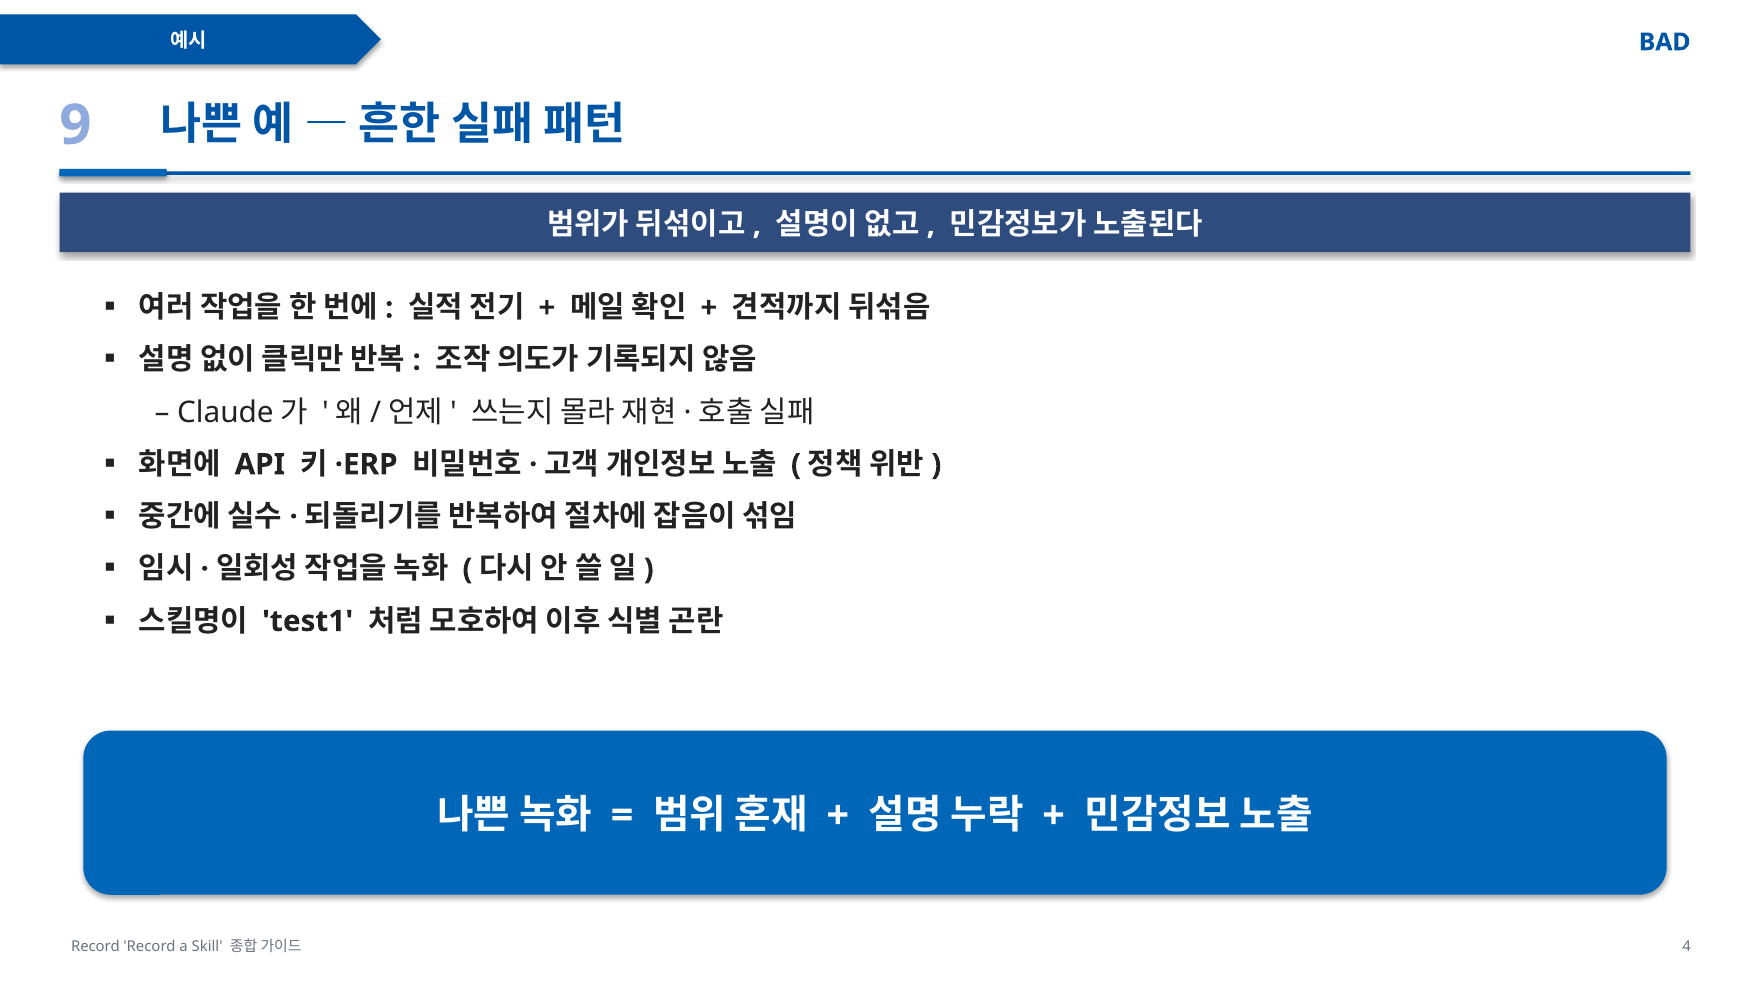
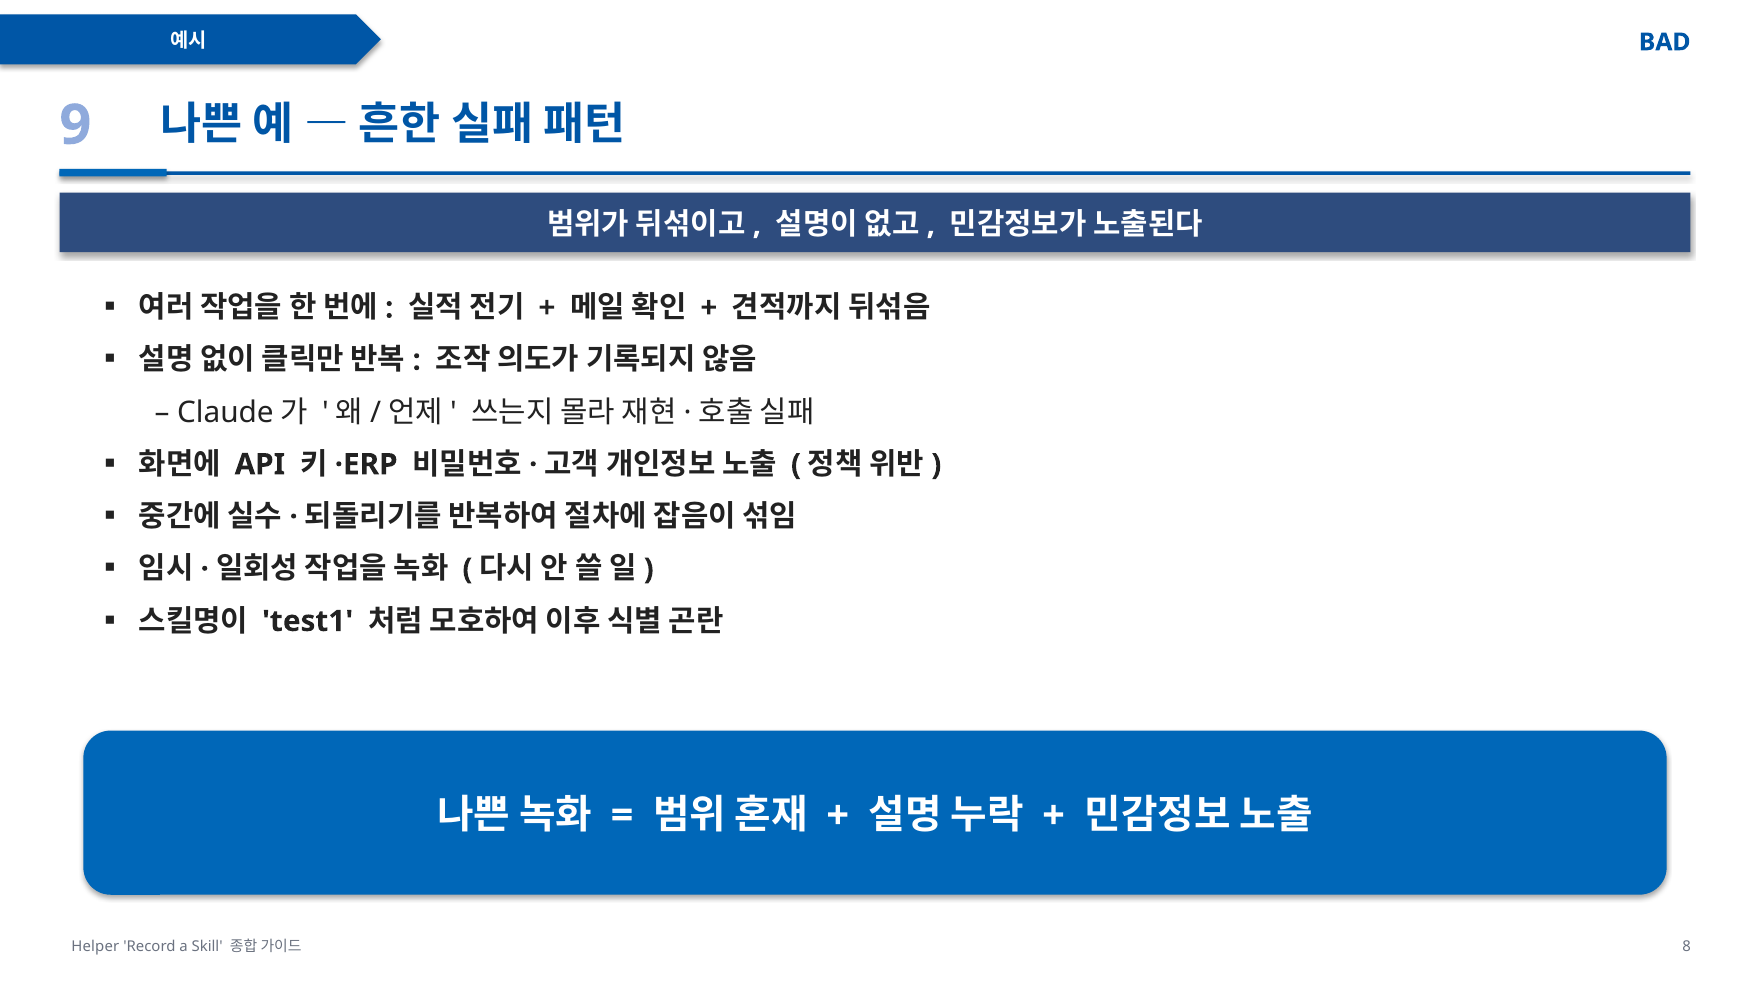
Record at (95, 947): Record -> Helper
4: 4 -> 8
